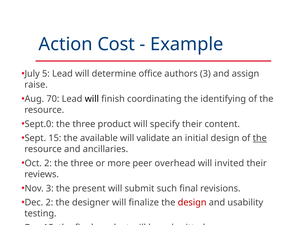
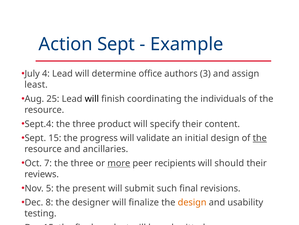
Action Cost: Cost -> Sept
5: 5 -> 4
raise: raise -> least
70: 70 -> 25
identifying: identifying -> individuals
Sept.0: Sept.0 -> Sept.4
available: available -> progress
Oct 2: 2 -> 7
more underline: none -> present
overhead: overhead -> recipients
invited: invited -> should
Nov 3: 3 -> 5
Dec 2: 2 -> 8
design at (192, 202) colour: red -> orange
